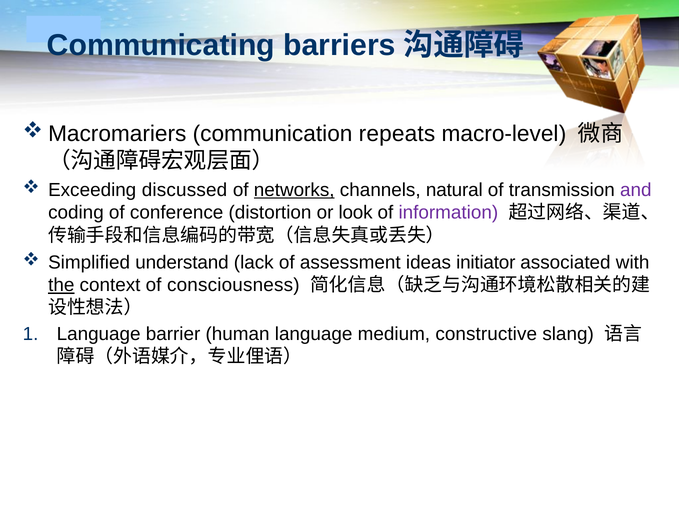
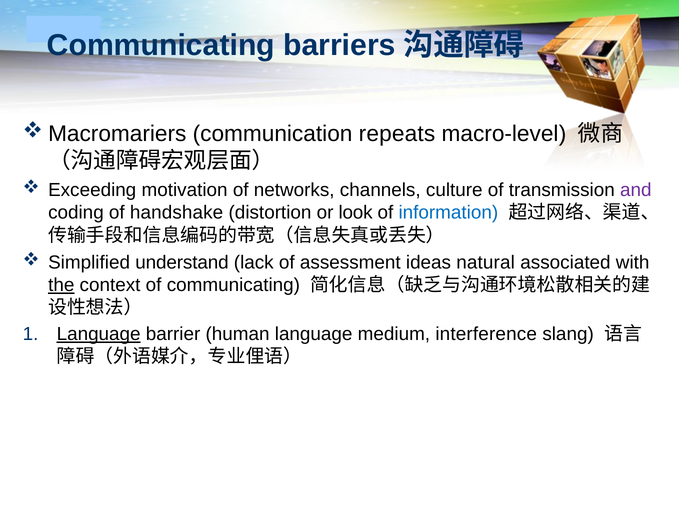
discussed: discussed -> motivation
networks underline: present -> none
natural: natural -> culture
conference: conference -> handshake
information colour: purple -> blue
initiator: initiator -> natural
of consciousness: consciousness -> communicating
Language at (99, 334) underline: none -> present
constructive: constructive -> interference
